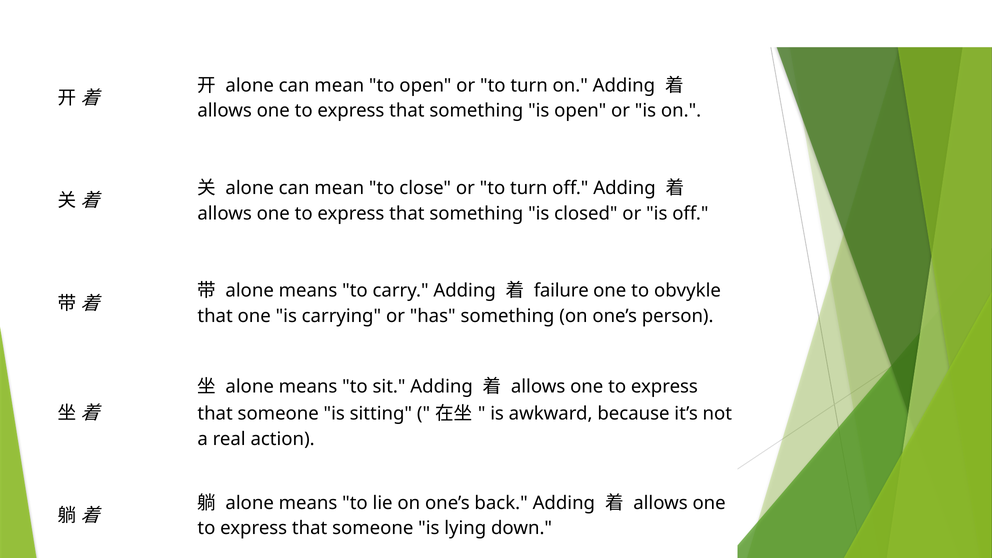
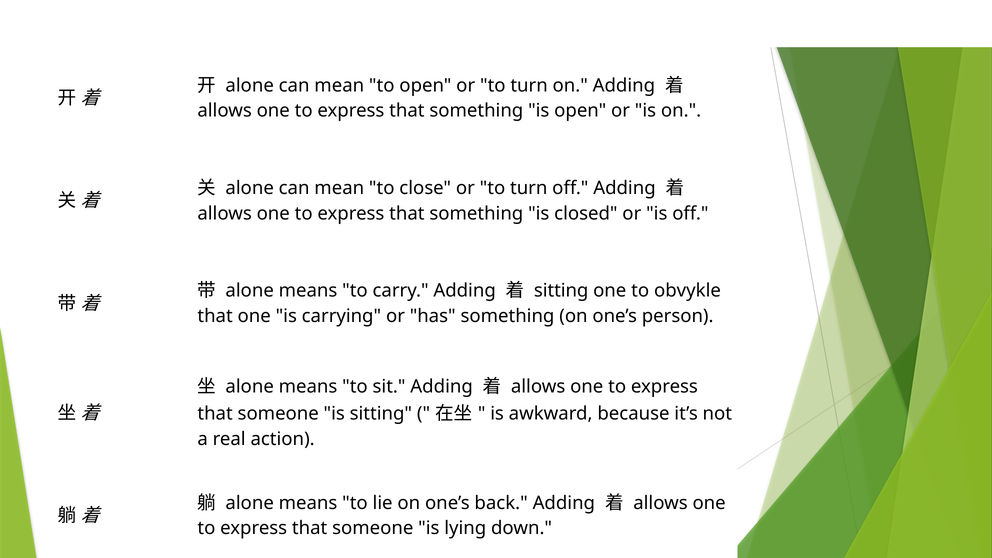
failure at (561, 291): failure -> sitting
